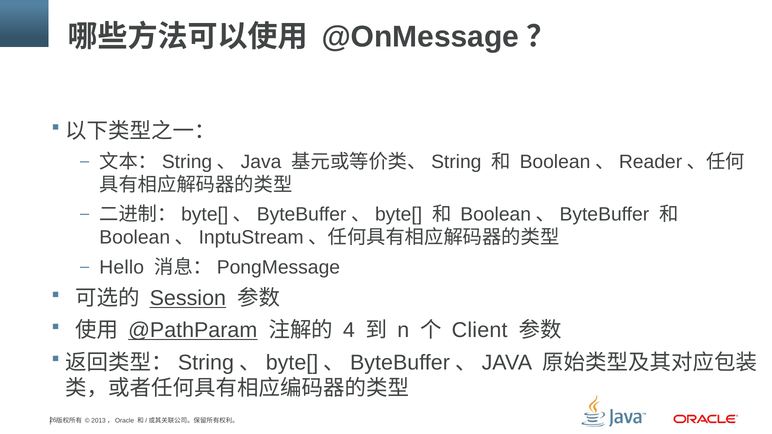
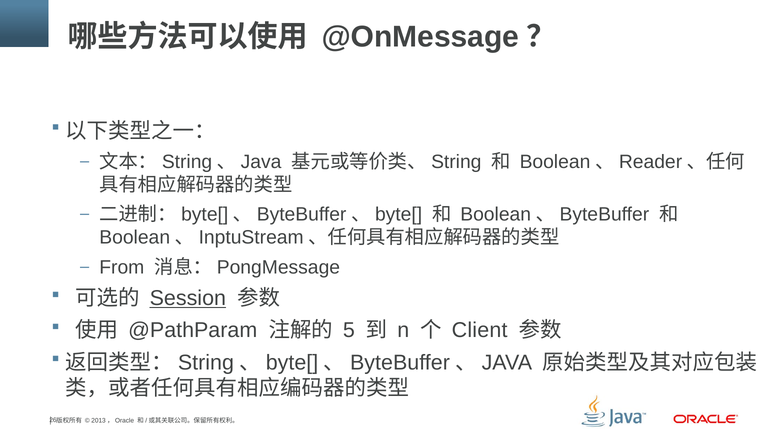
Hello: Hello -> From
@PathParam underline: present -> none
4: 4 -> 5
